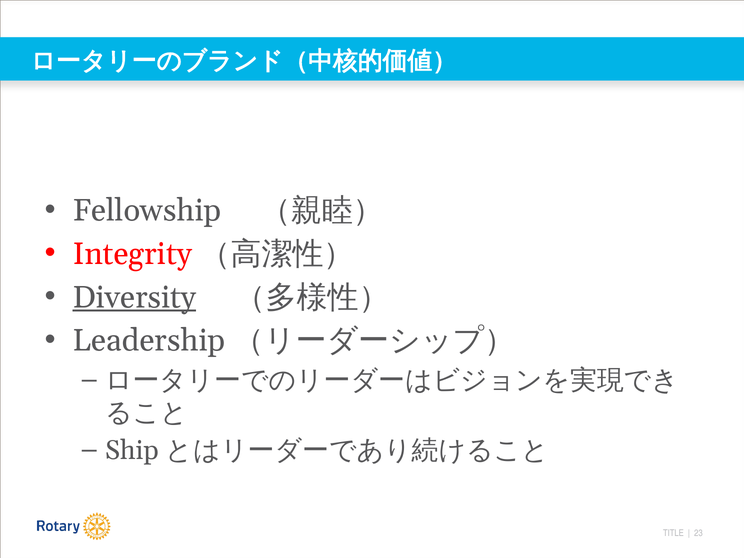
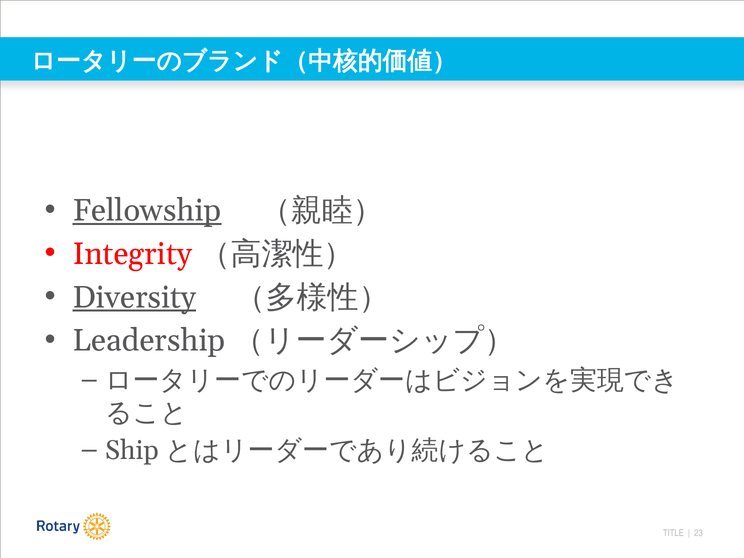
Fellowship underline: none -> present
